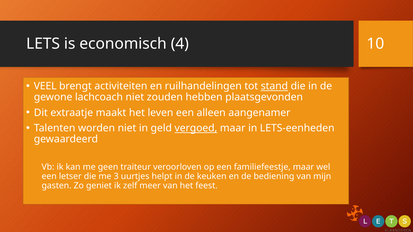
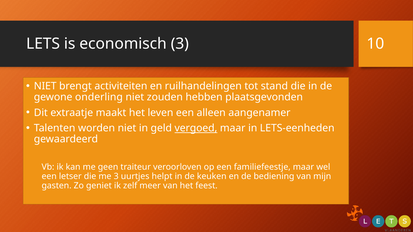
economisch 4: 4 -> 3
VEEL at (45, 86): VEEL -> NIET
stand underline: present -> none
lachcoach: lachcoach -> onderling
